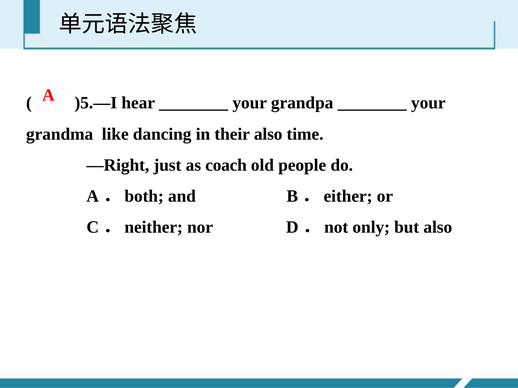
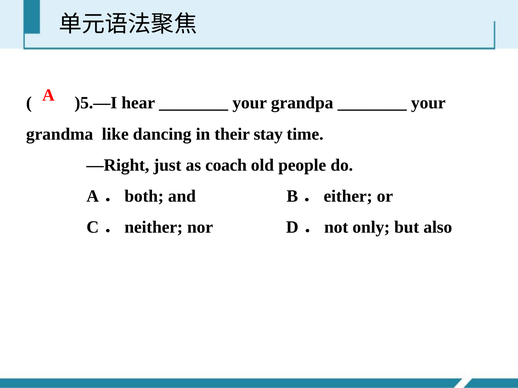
their also: also -> stay
